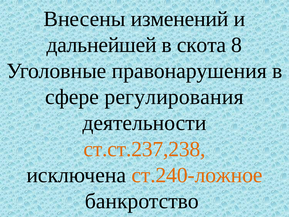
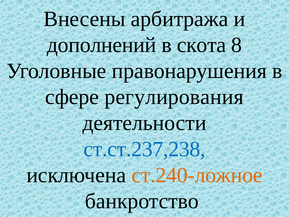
изменений: изменений -> арбитража
дальнейшей: дальнейшей -> дополнений
ст.ст.237,238 colour: orange -> blue
